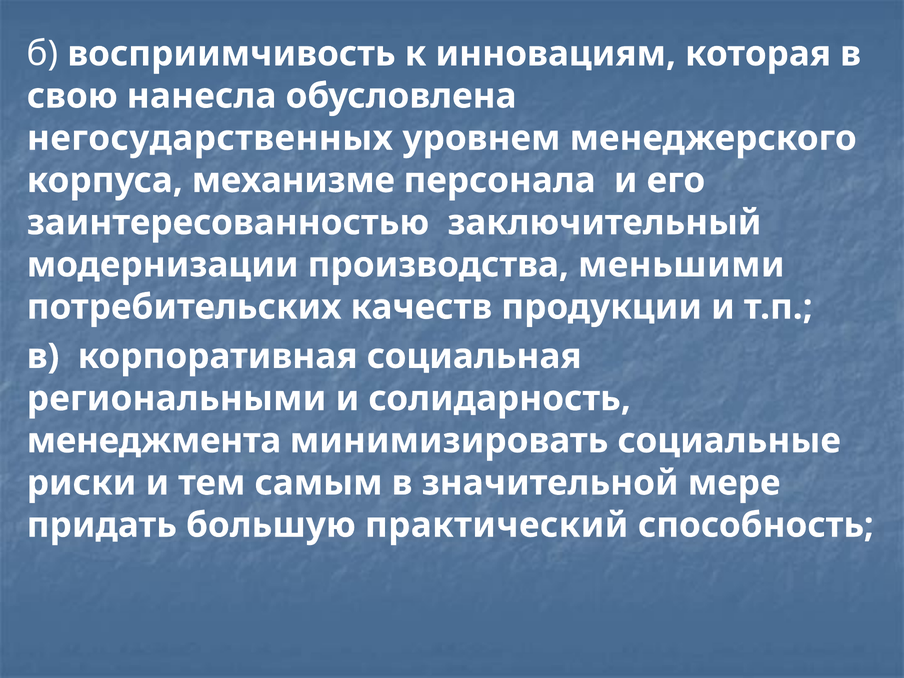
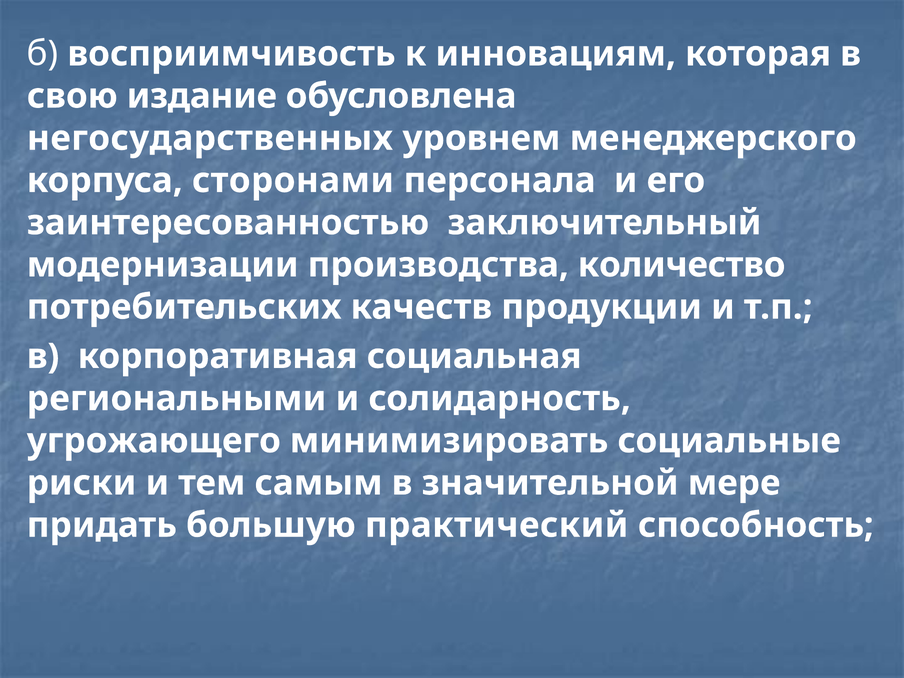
нанесла: нанесла -> издание
механизме: механизме -> сторонами
меньшими: меньшими -> количество
менеджмента: менеджмента -> угрожающего
